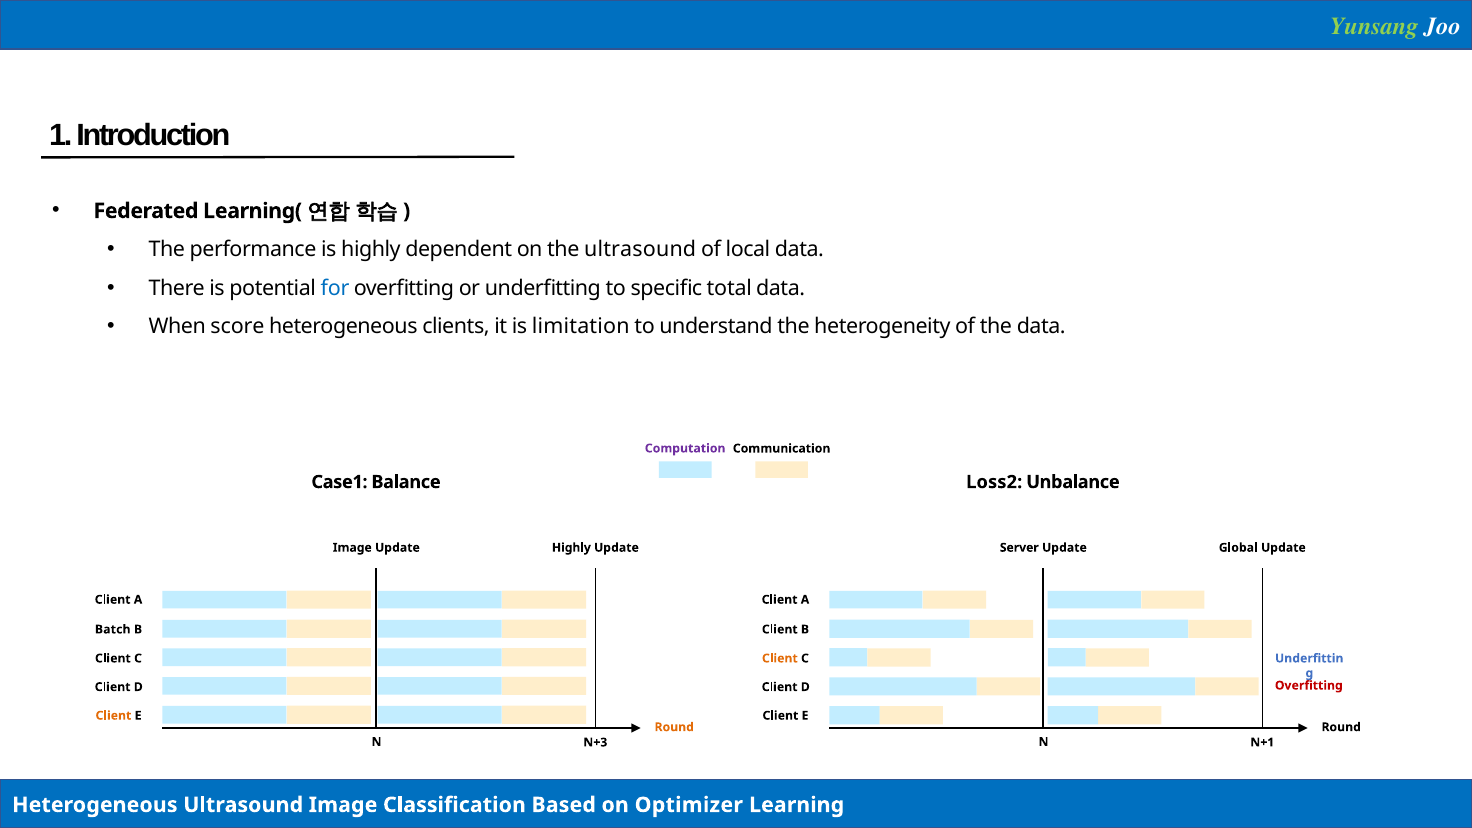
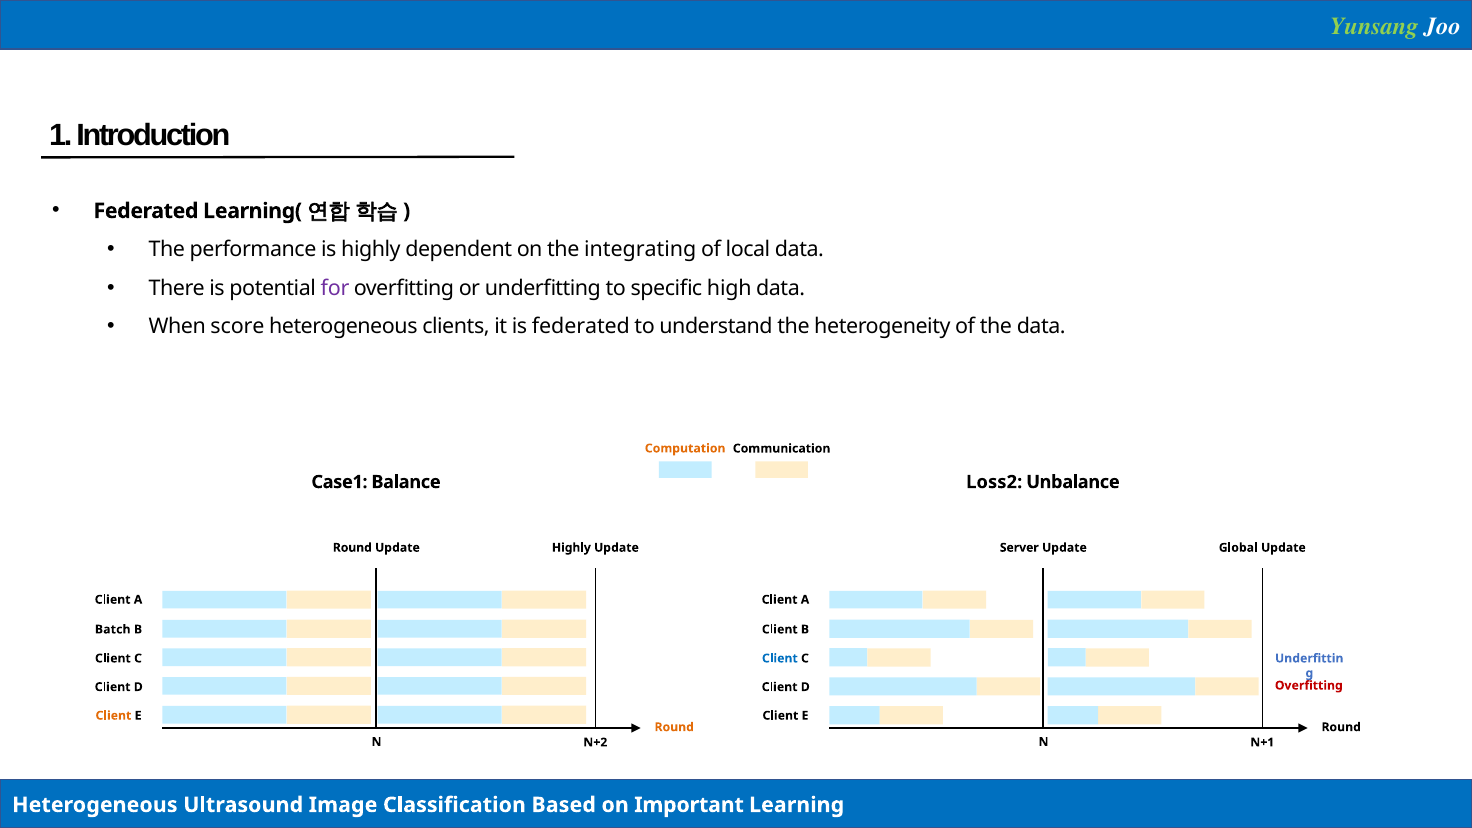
the ultrasound: ultrasound -> integrating
for colour: blue -> purple
total: total -> high
is limitation: limitation -> federated
Computation colour: purple -> orange
Image at (352, 548): Image -> Round
Client at (780, 658) colour: orange -> blue
N+3: N+3 -> N+2
Optimizer: Optimizer -> Important
